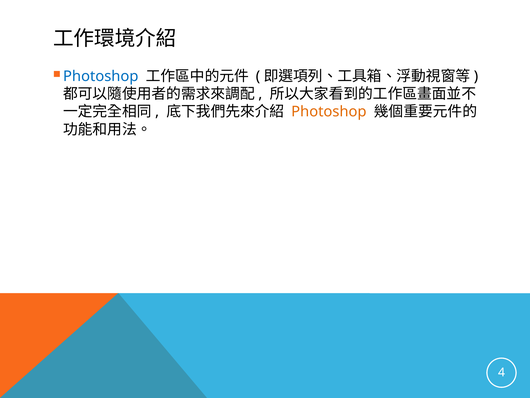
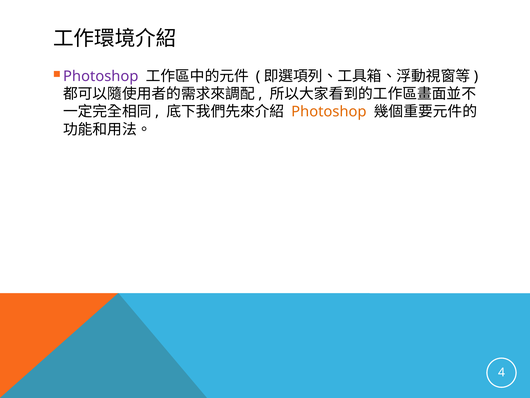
Photoshop at (101, 76) colour: blue -> purple
